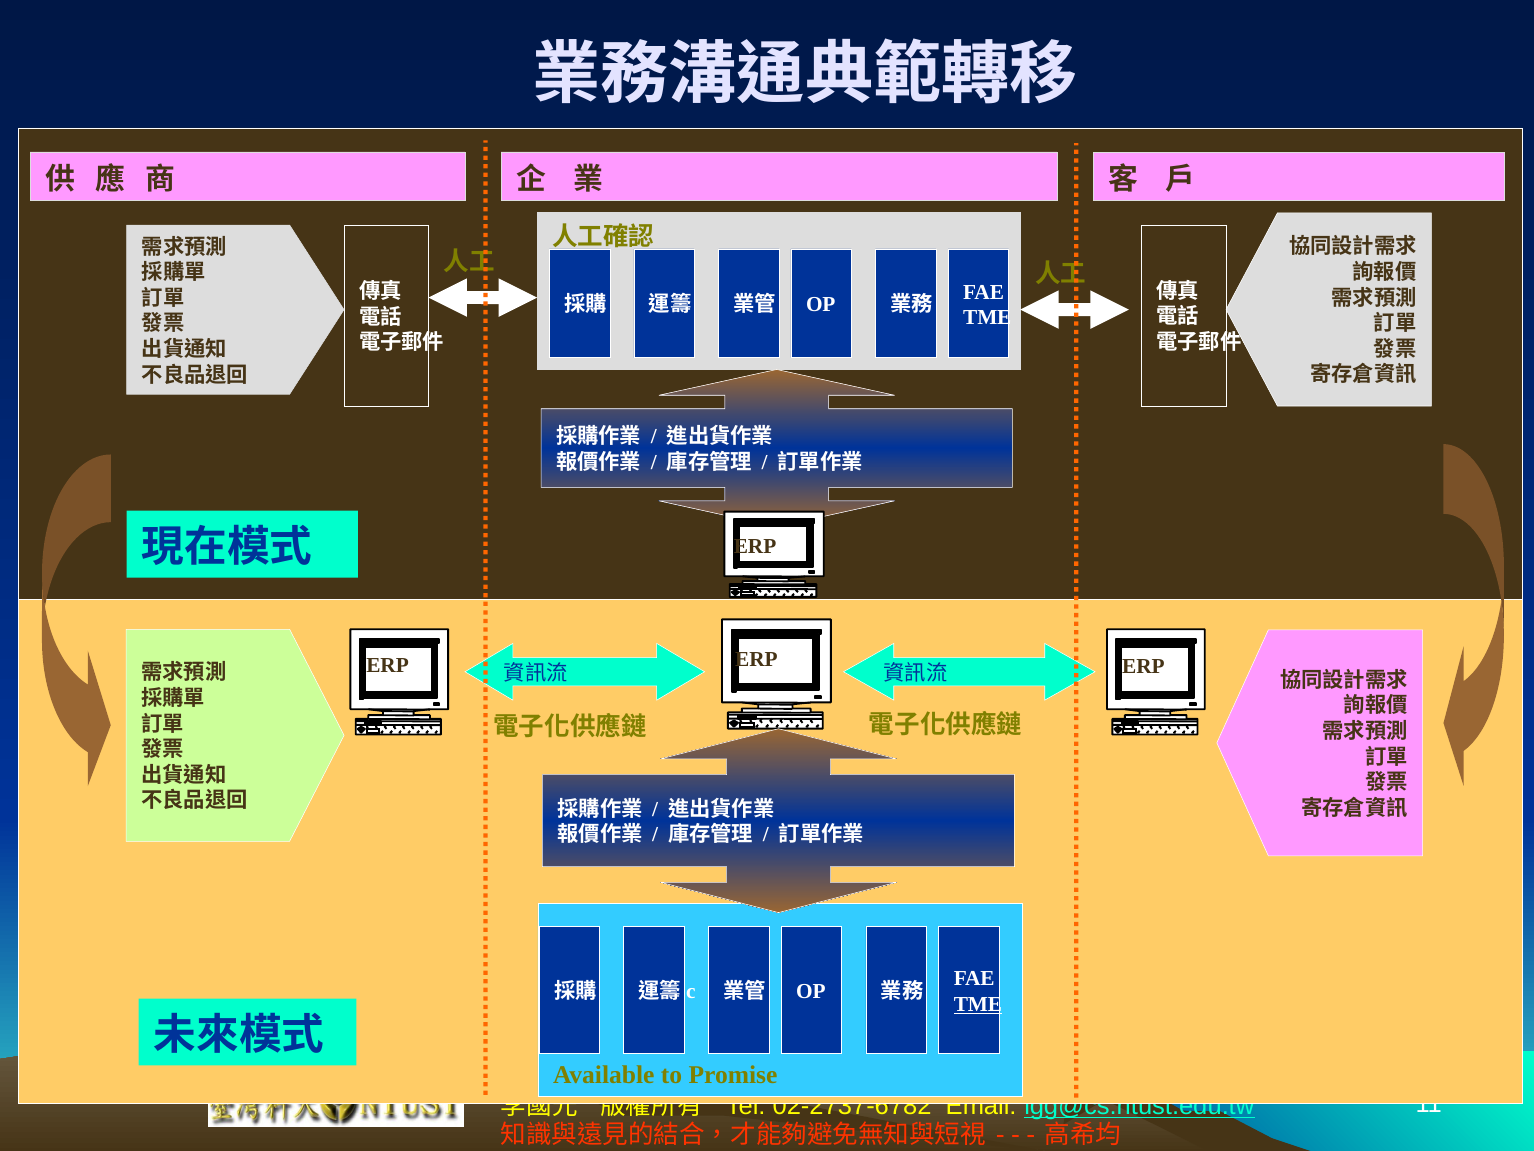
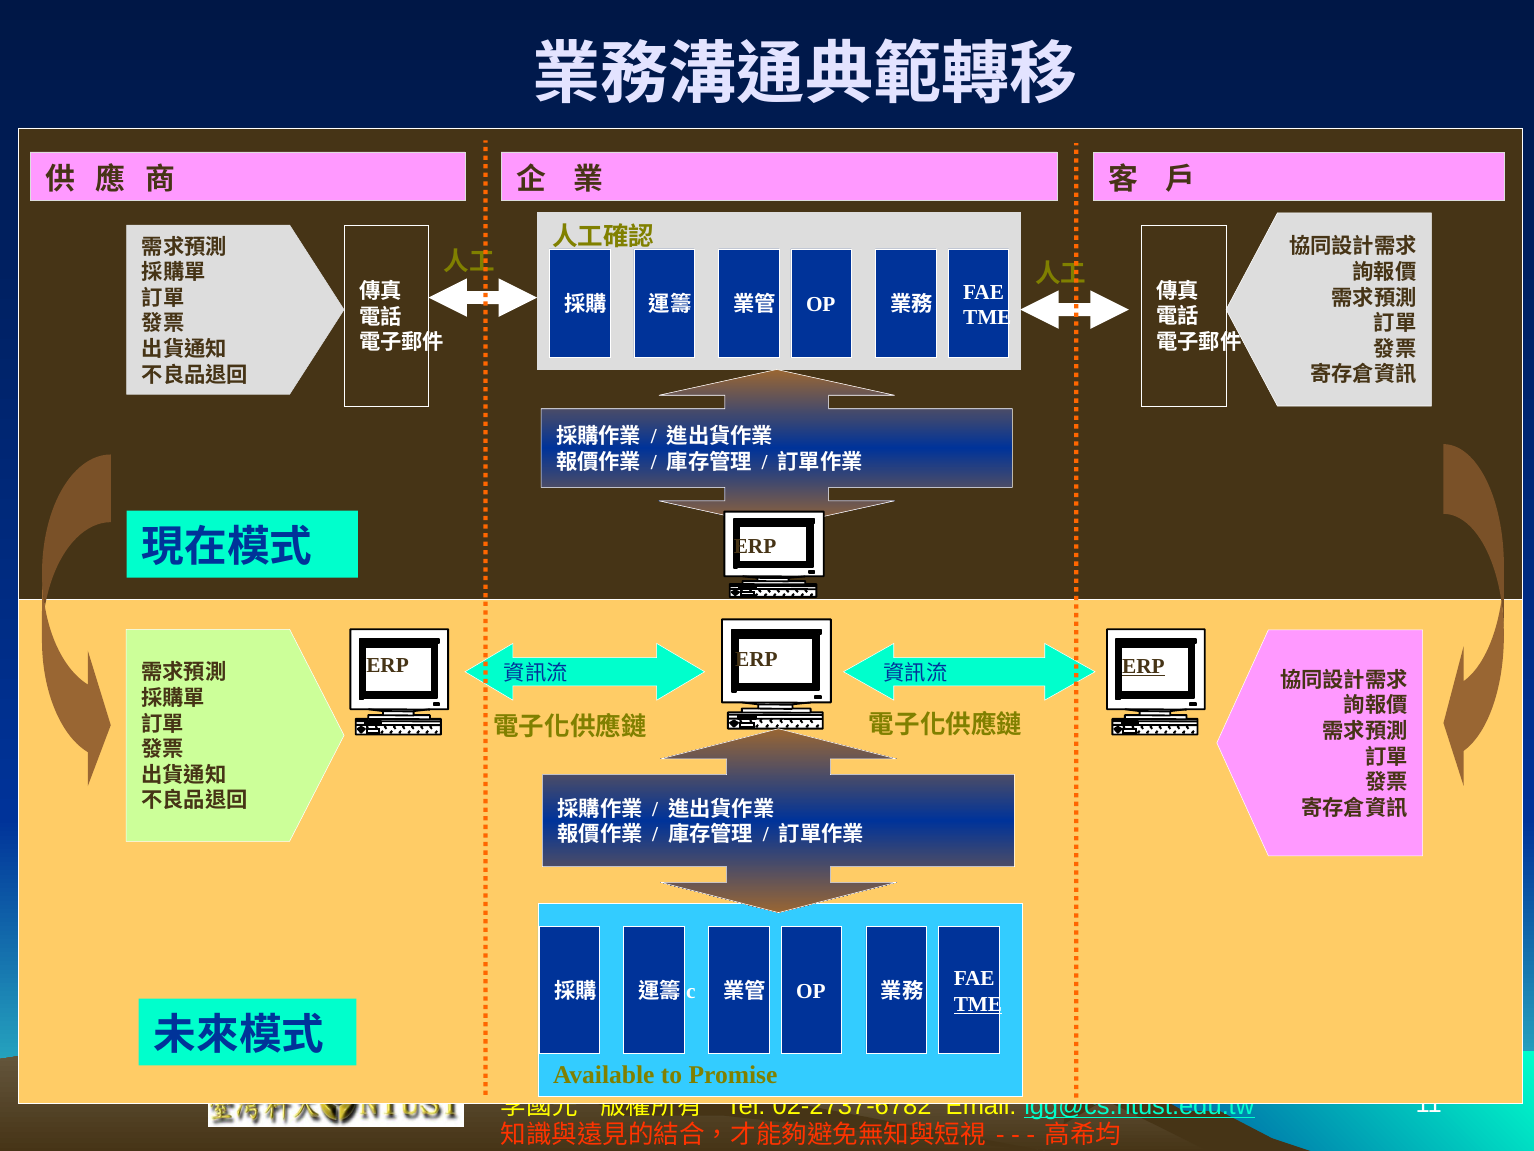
ERP at (1143, 666) underline: none -> present
